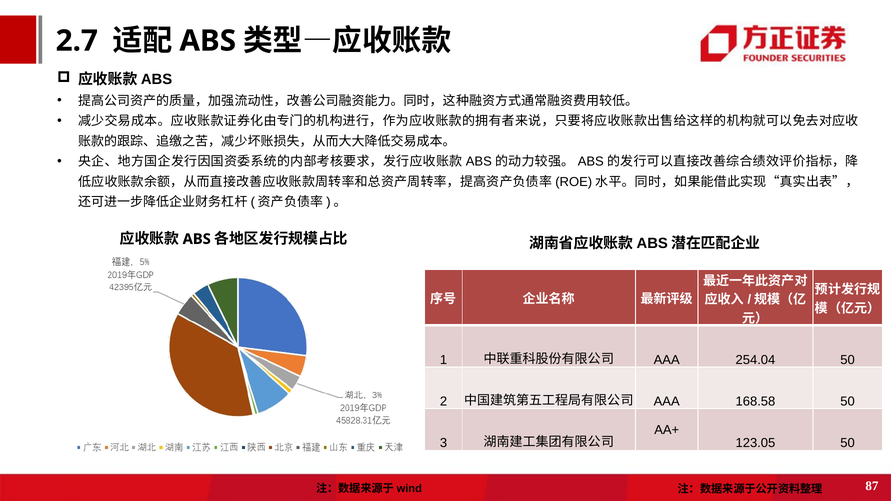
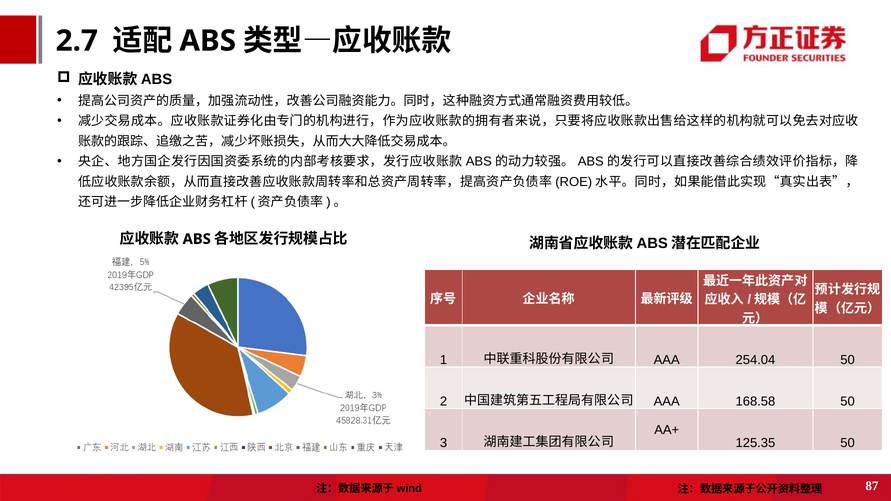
123.05: 123.05 -> 125.35
